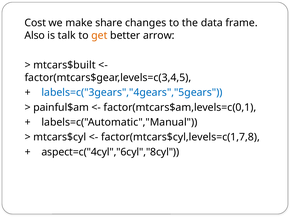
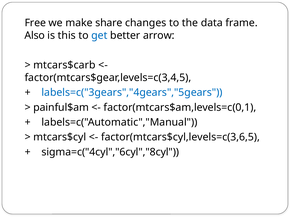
Cost: Cost -> Free
talk: talk -> this
get colour: orange -> blue
mtcars$built: mtcars$built -> mtcars$carb
factor(mtcars$cyl,levels=c(1,7,8: factor(mtcars$cyl,levels=c(1,7,8 -> factor(mtcars$cyl,levels=c(3,6,5
aspect=c("4cyl","6cyl","8cyl: aspect=c("4cyl","6cyl","8cyl -> sigma=c("4cyl","6cyl","8cyl
